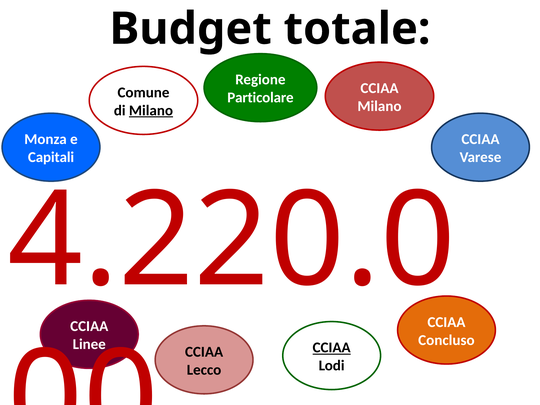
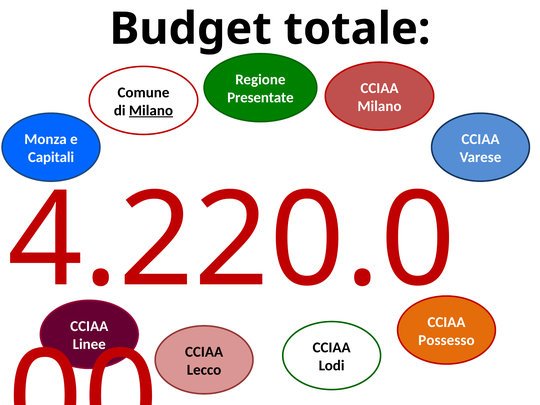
Particolare: Particolare -> Presentate
Concluso: Concluso -> Possesso
CCIAA at (332, 348) underline: present -> none
